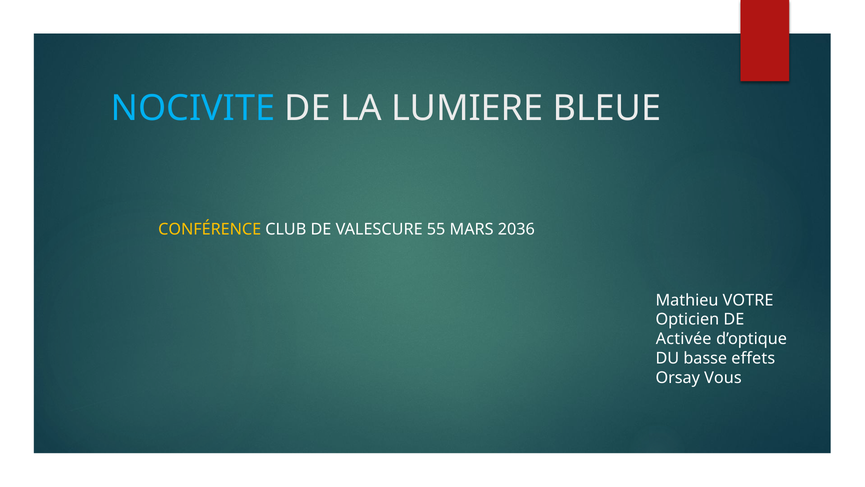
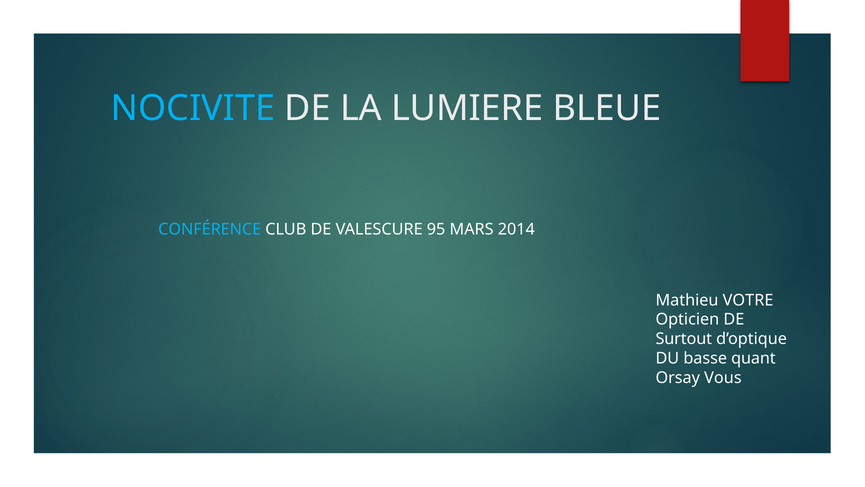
CONFÉRENCE colour: yellow -> light blue
55: 55 -> 95
2036: 2036 -> 2014
Activée: Activée -> Surtout
effets: effets -> quant
